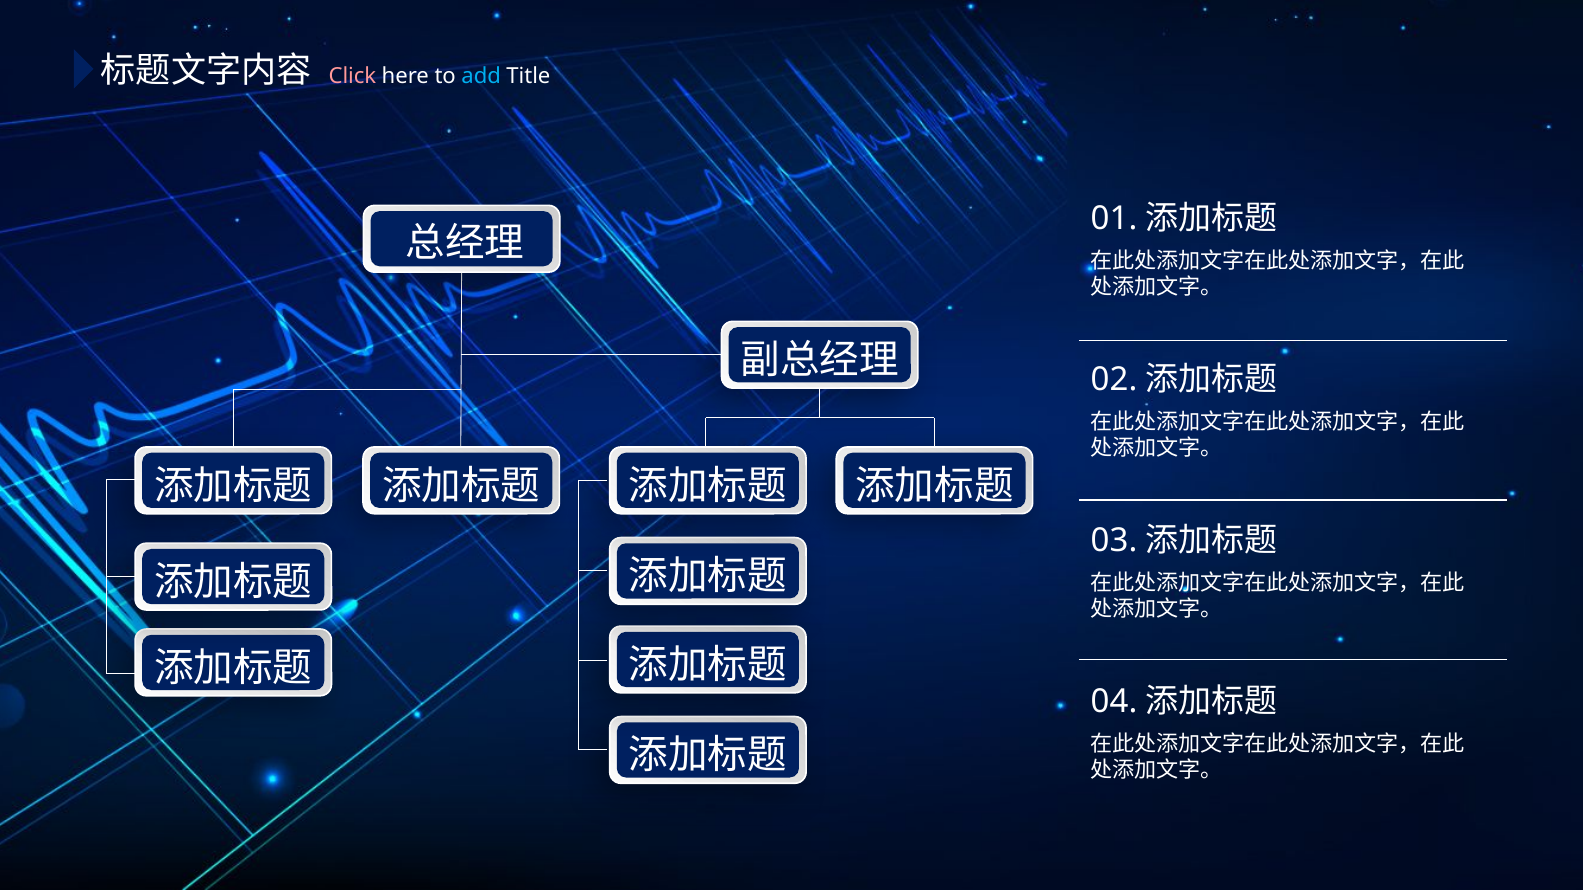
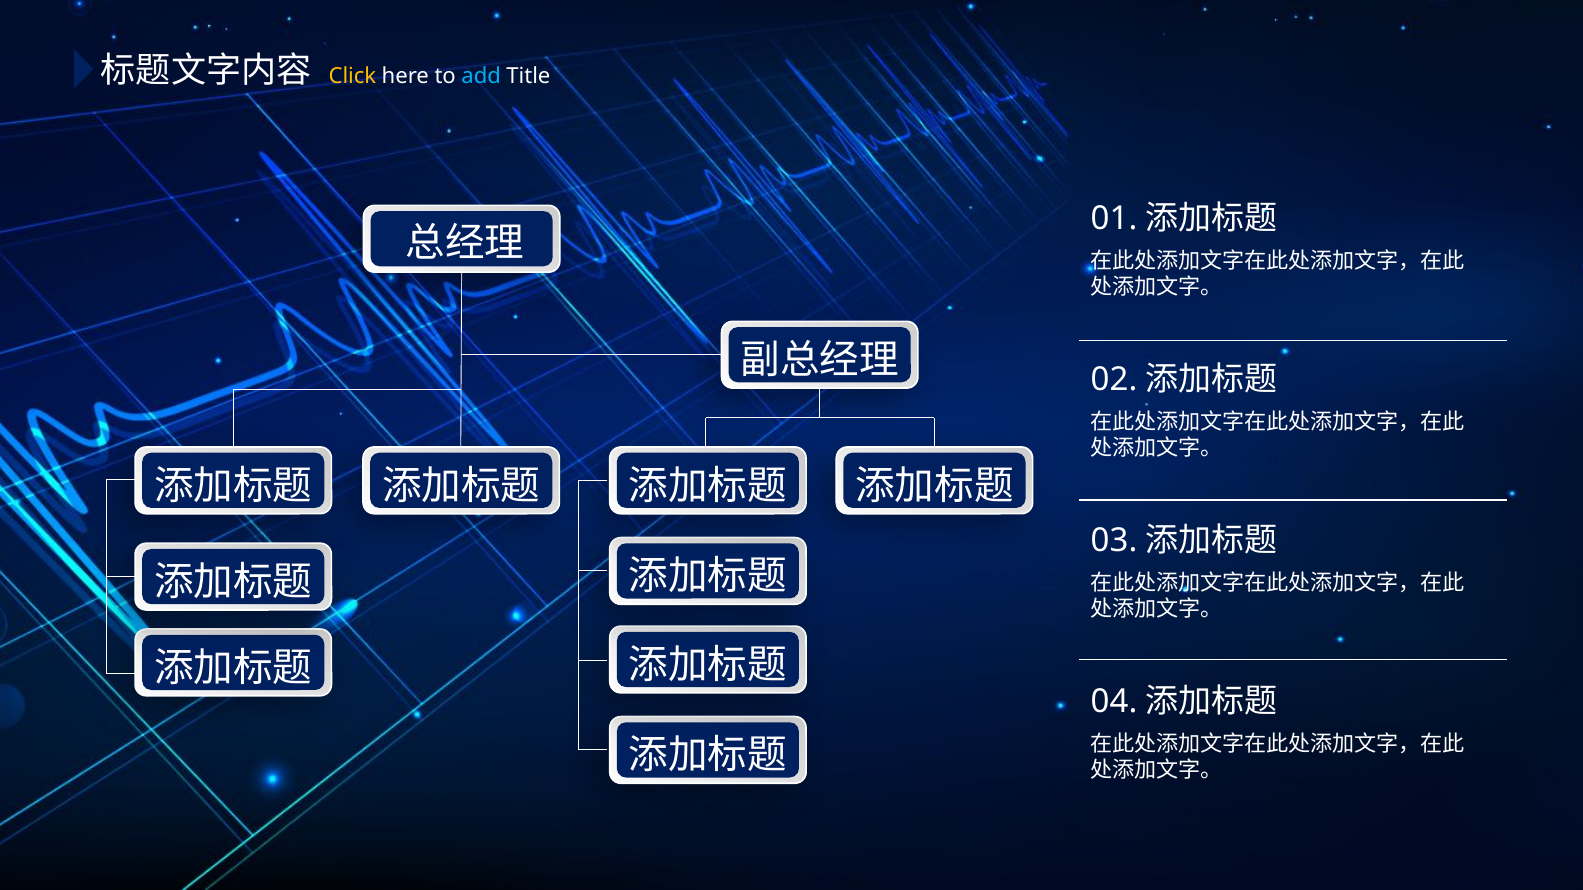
Click colour: pink -> yellow
